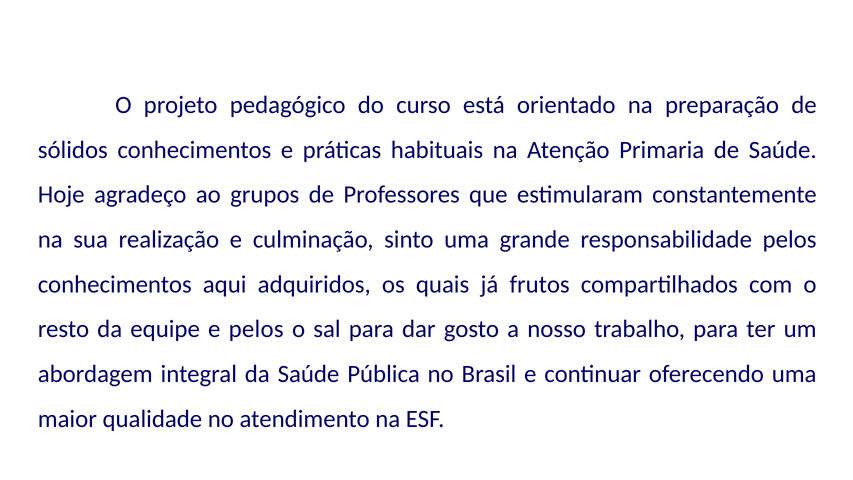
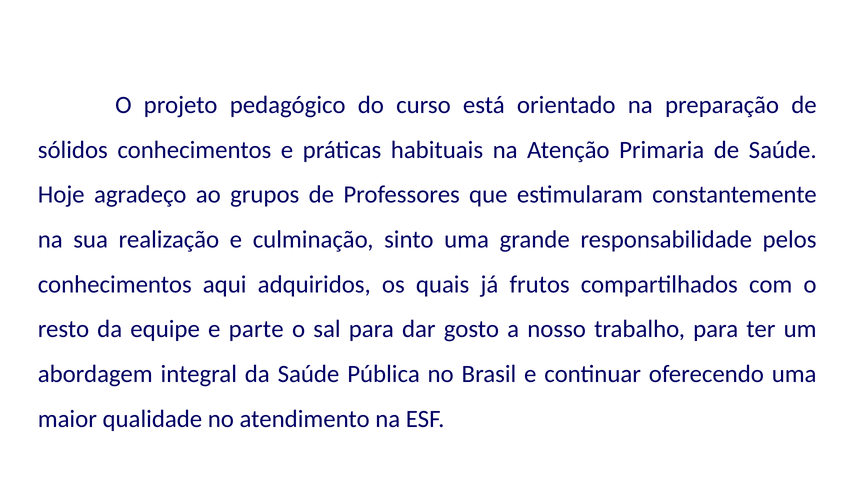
e pelos: pelos -> parte
